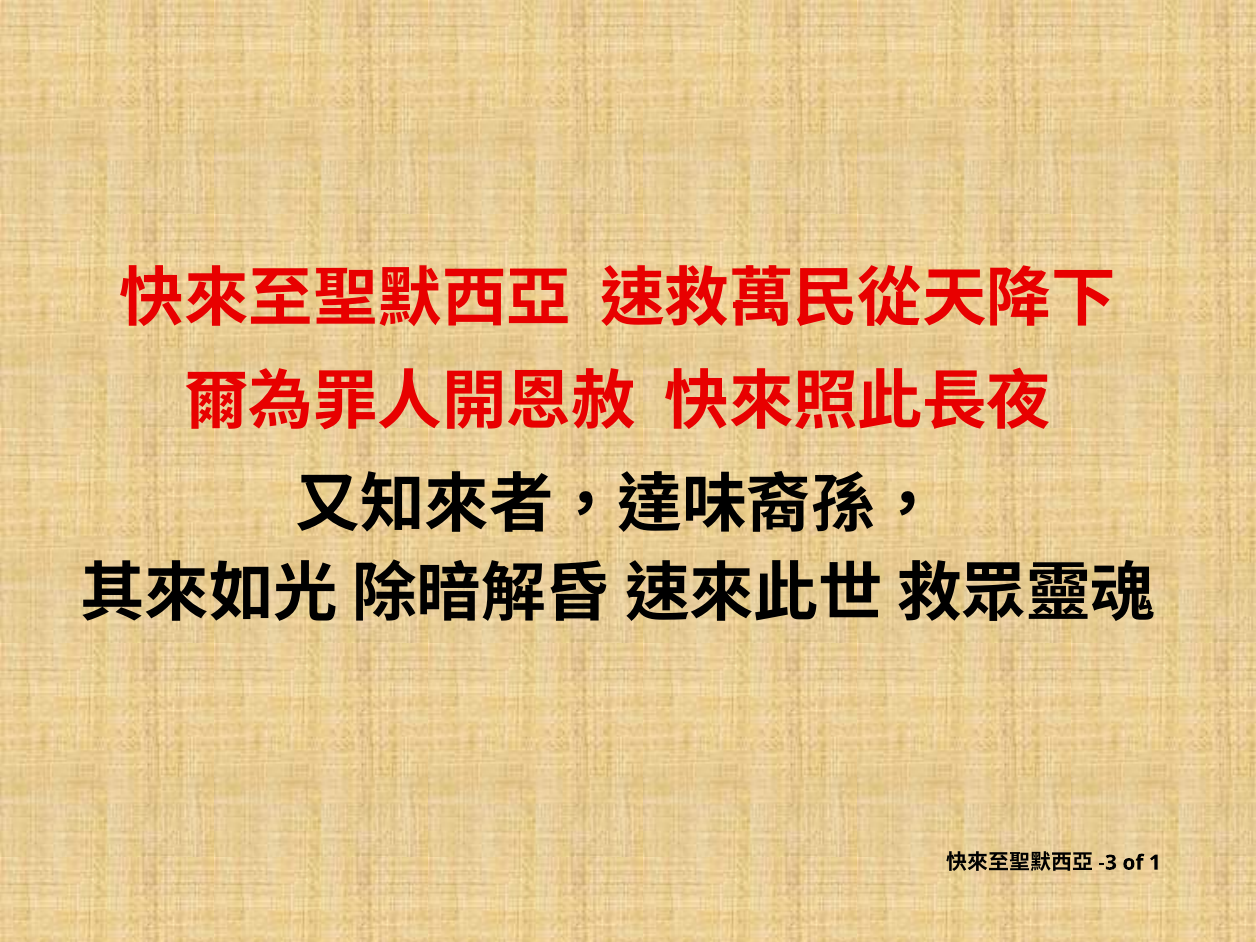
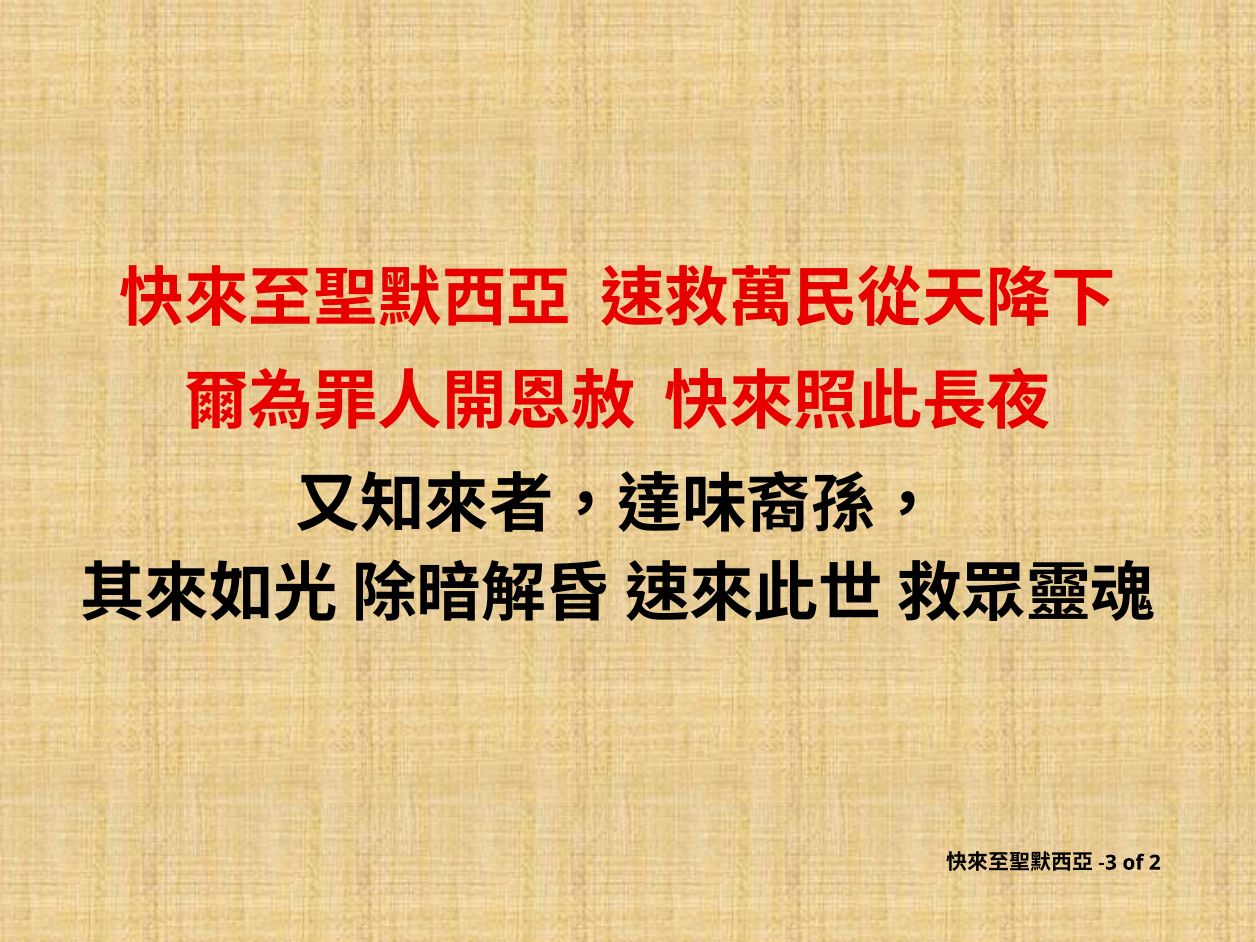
1: 1 -> 2
